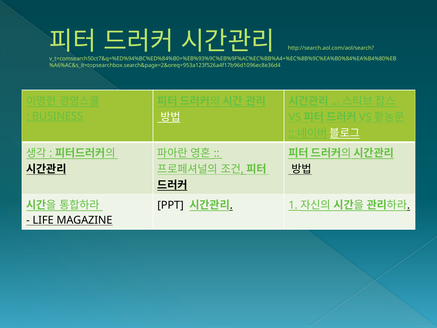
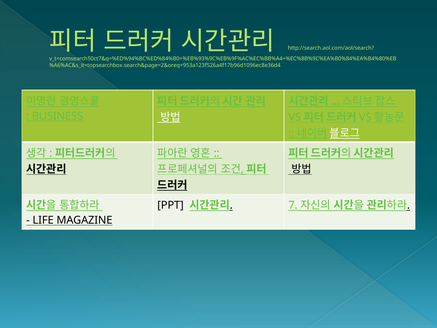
1: 1 -> 7
